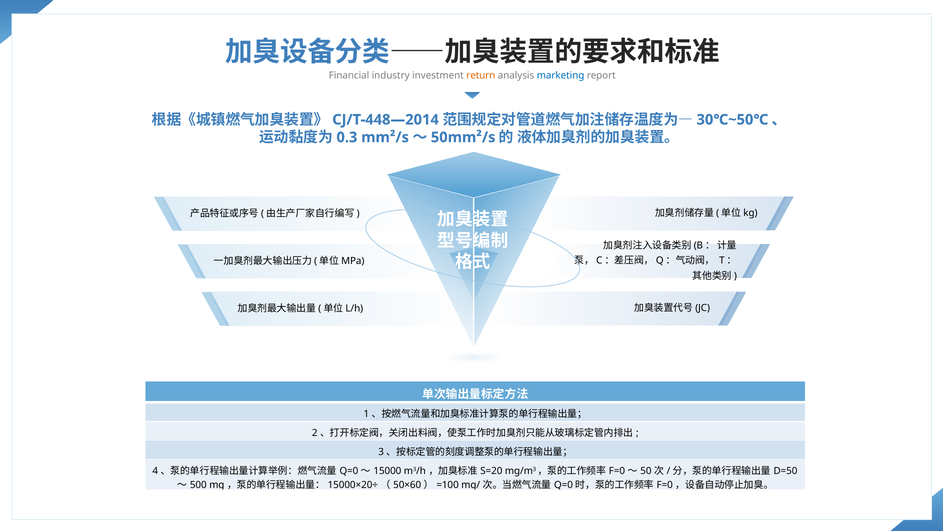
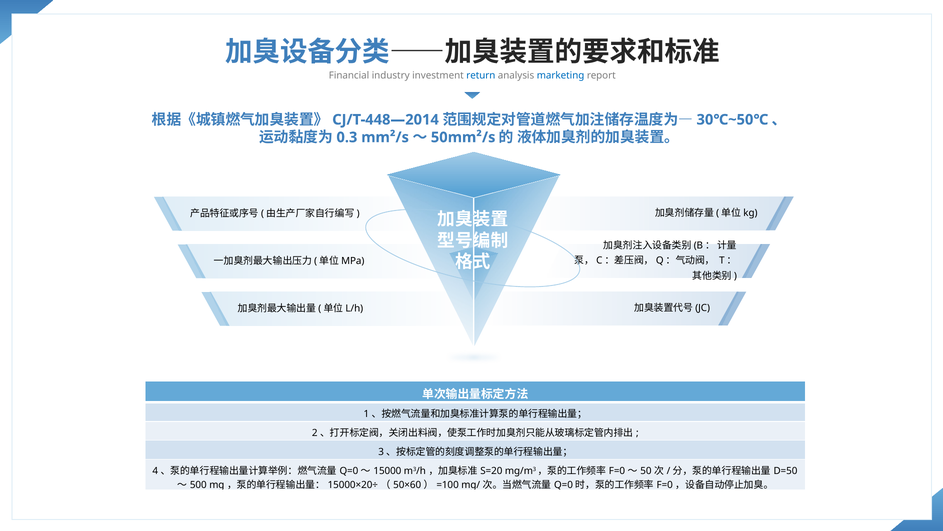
return colour: orange -> blue
